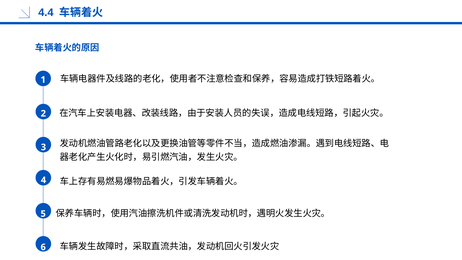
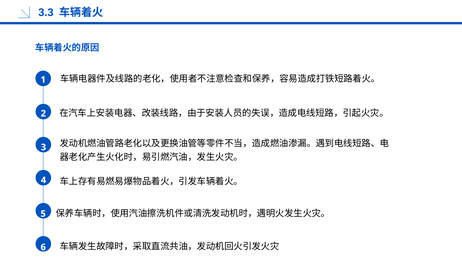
4.4: 4.4 -> 3.3
